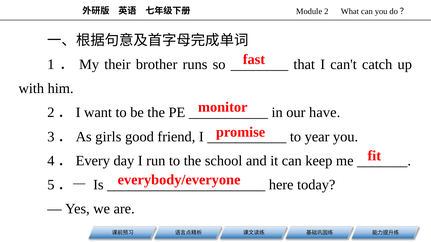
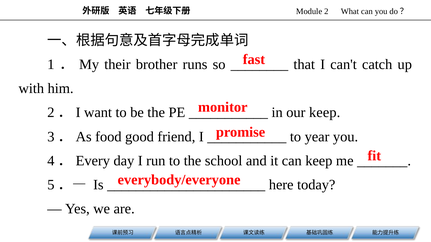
our have: have -> keep
girls: girls -> food
